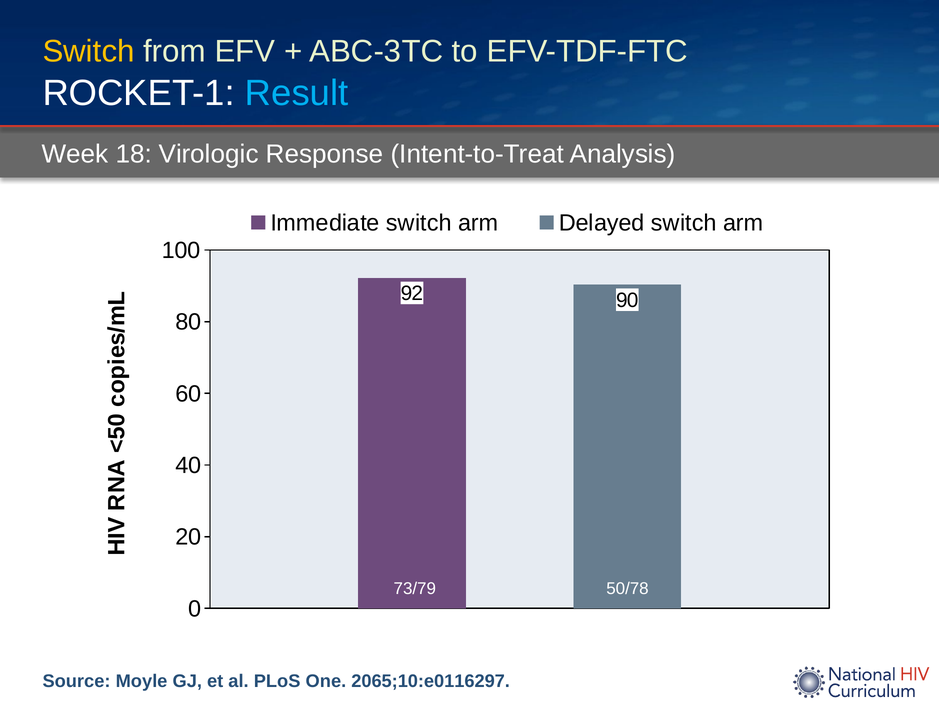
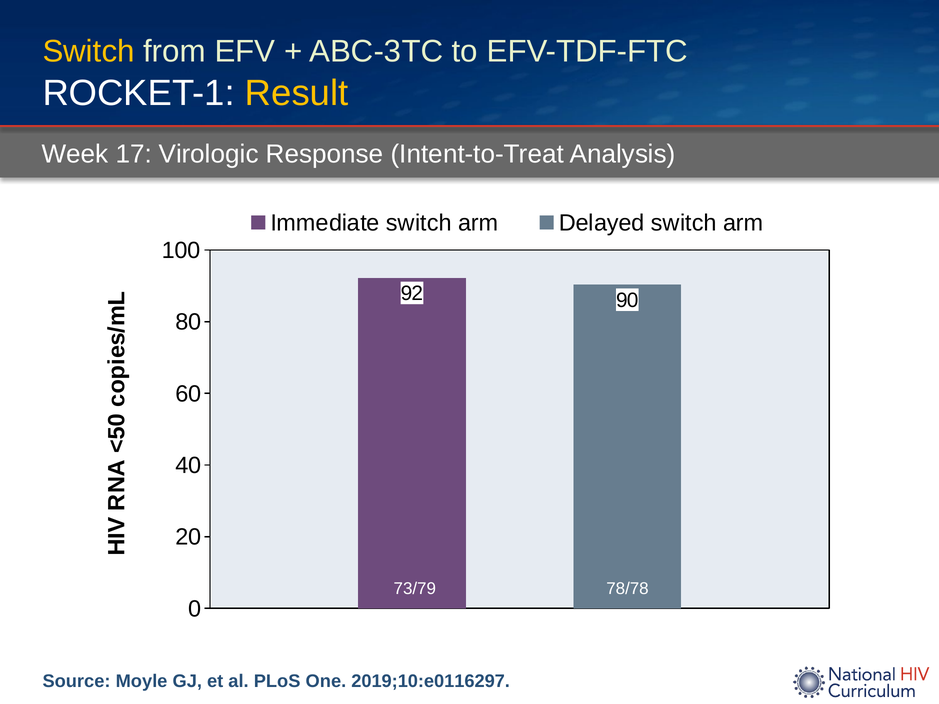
Result colour: light blue -> yellow
18: 18 -> 17
50/78: 50/78 -> 78/78
2065;10:e0116297: 2065;10:e0116297 -> 2019;10:e0116297
